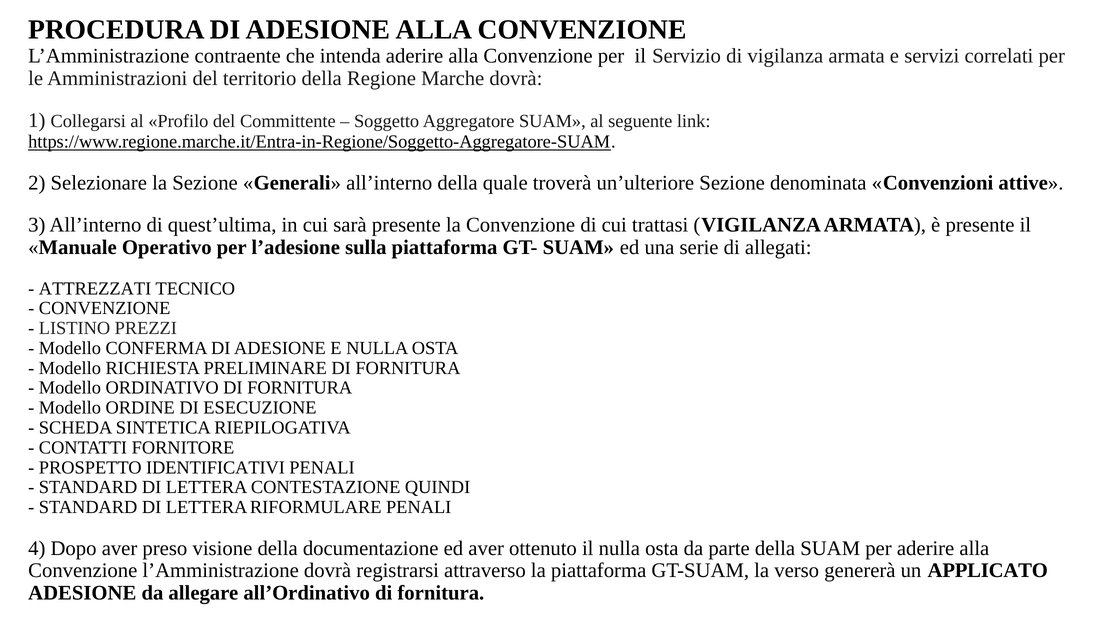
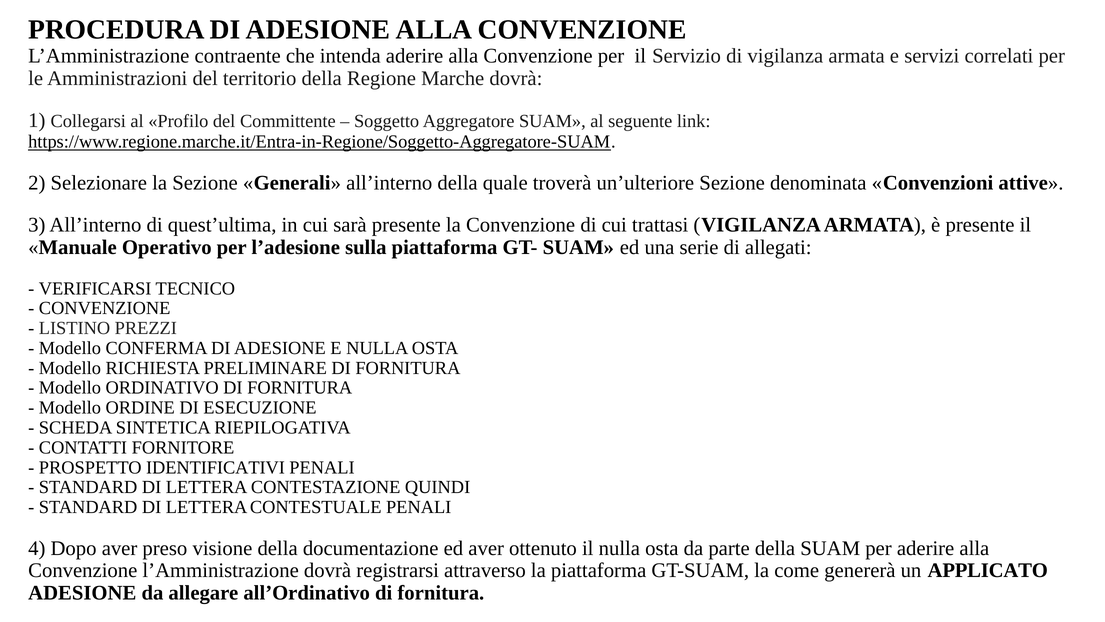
ATTREZZATI: ATTREZZATI -> VERIFICARSI
RIFORMULARE: RIFORMULARE -> CONTESTUALE
verso: verso -> come
